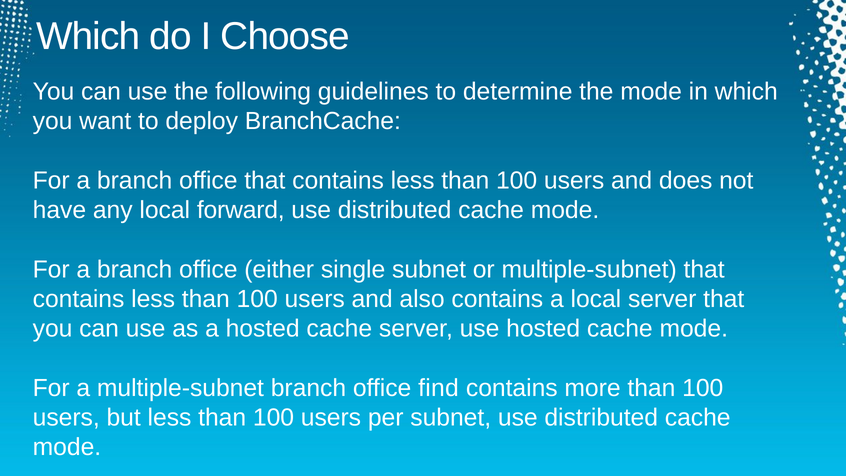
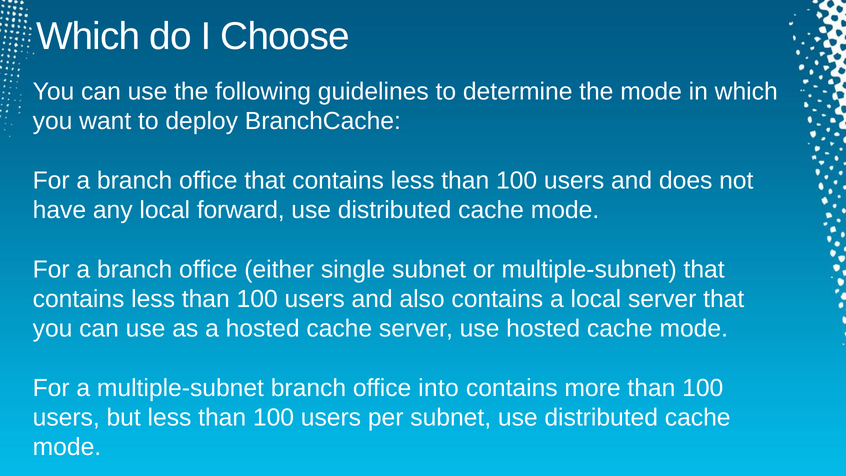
find: find -> into
